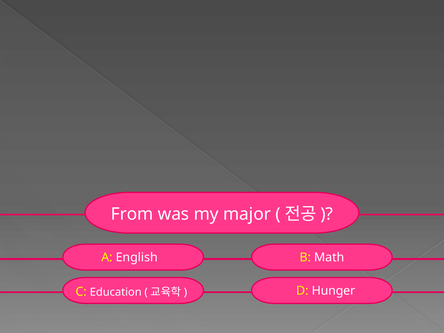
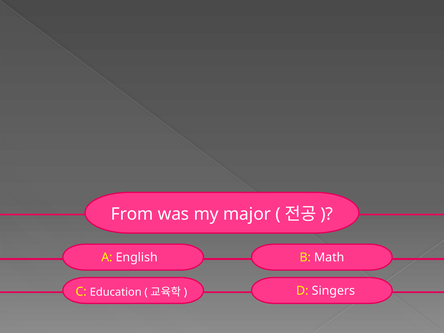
Hunger: Hunger -> Singers
